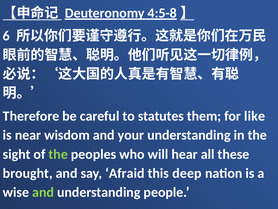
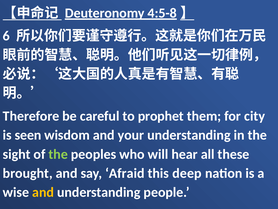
statutes: statutes -> prophet
like: like -> city
near: near -> seen
and at (43, 192) colour: light green -> yellow
